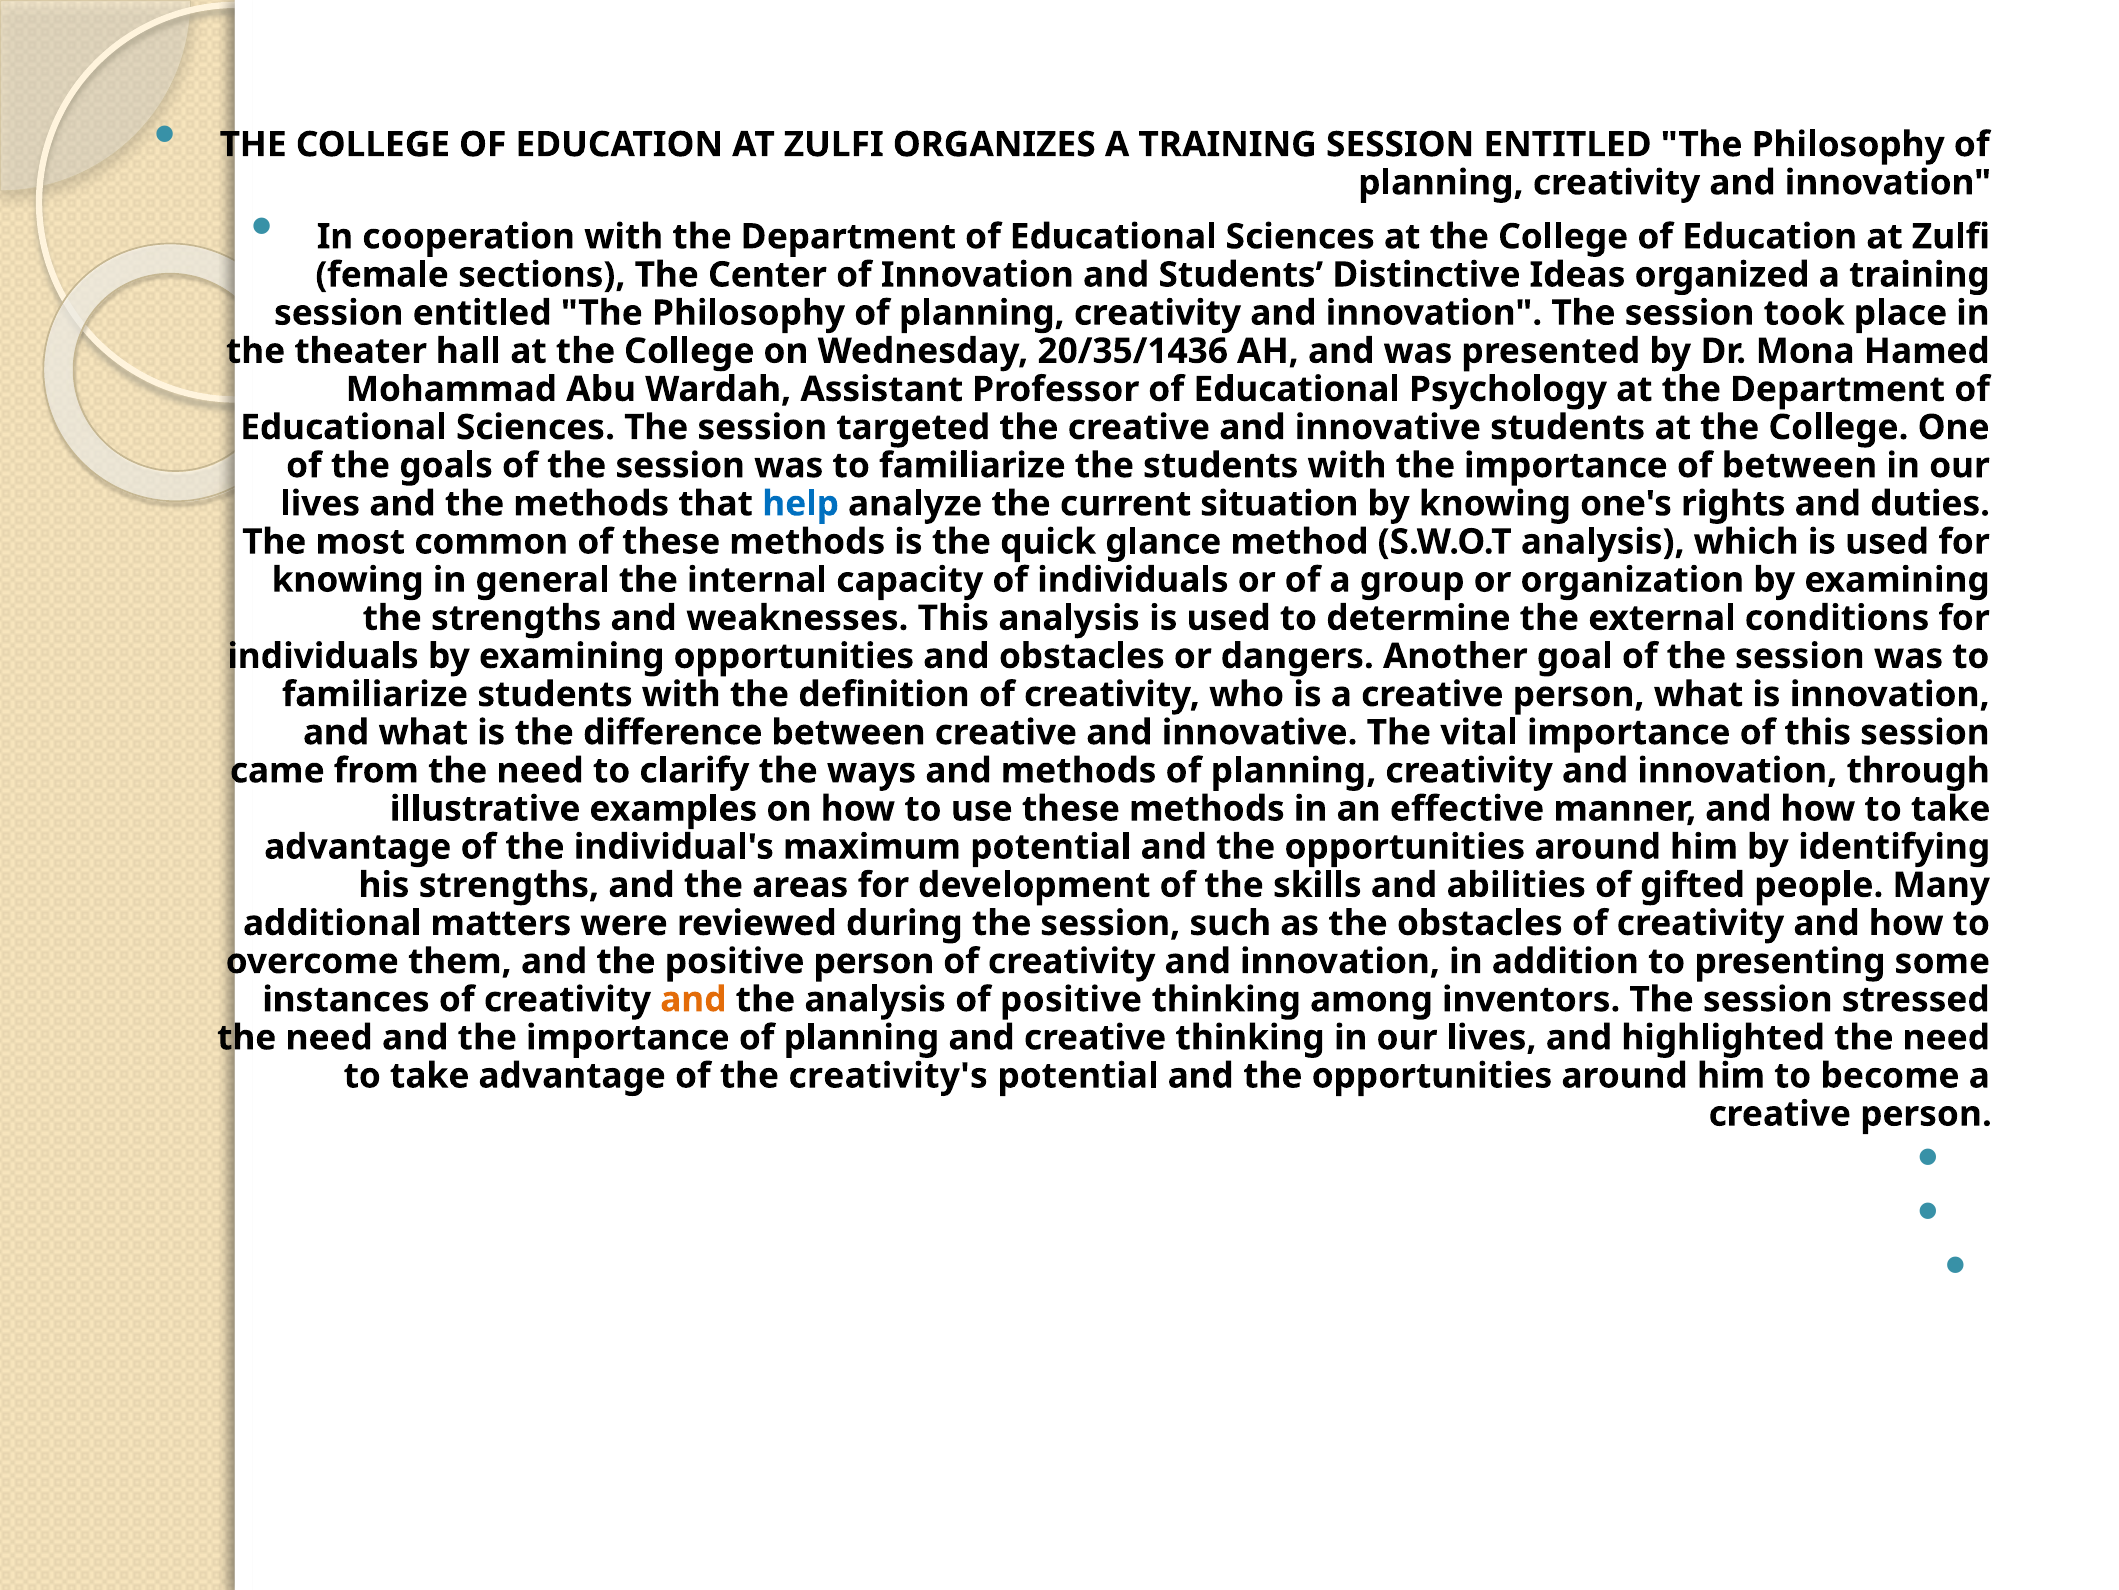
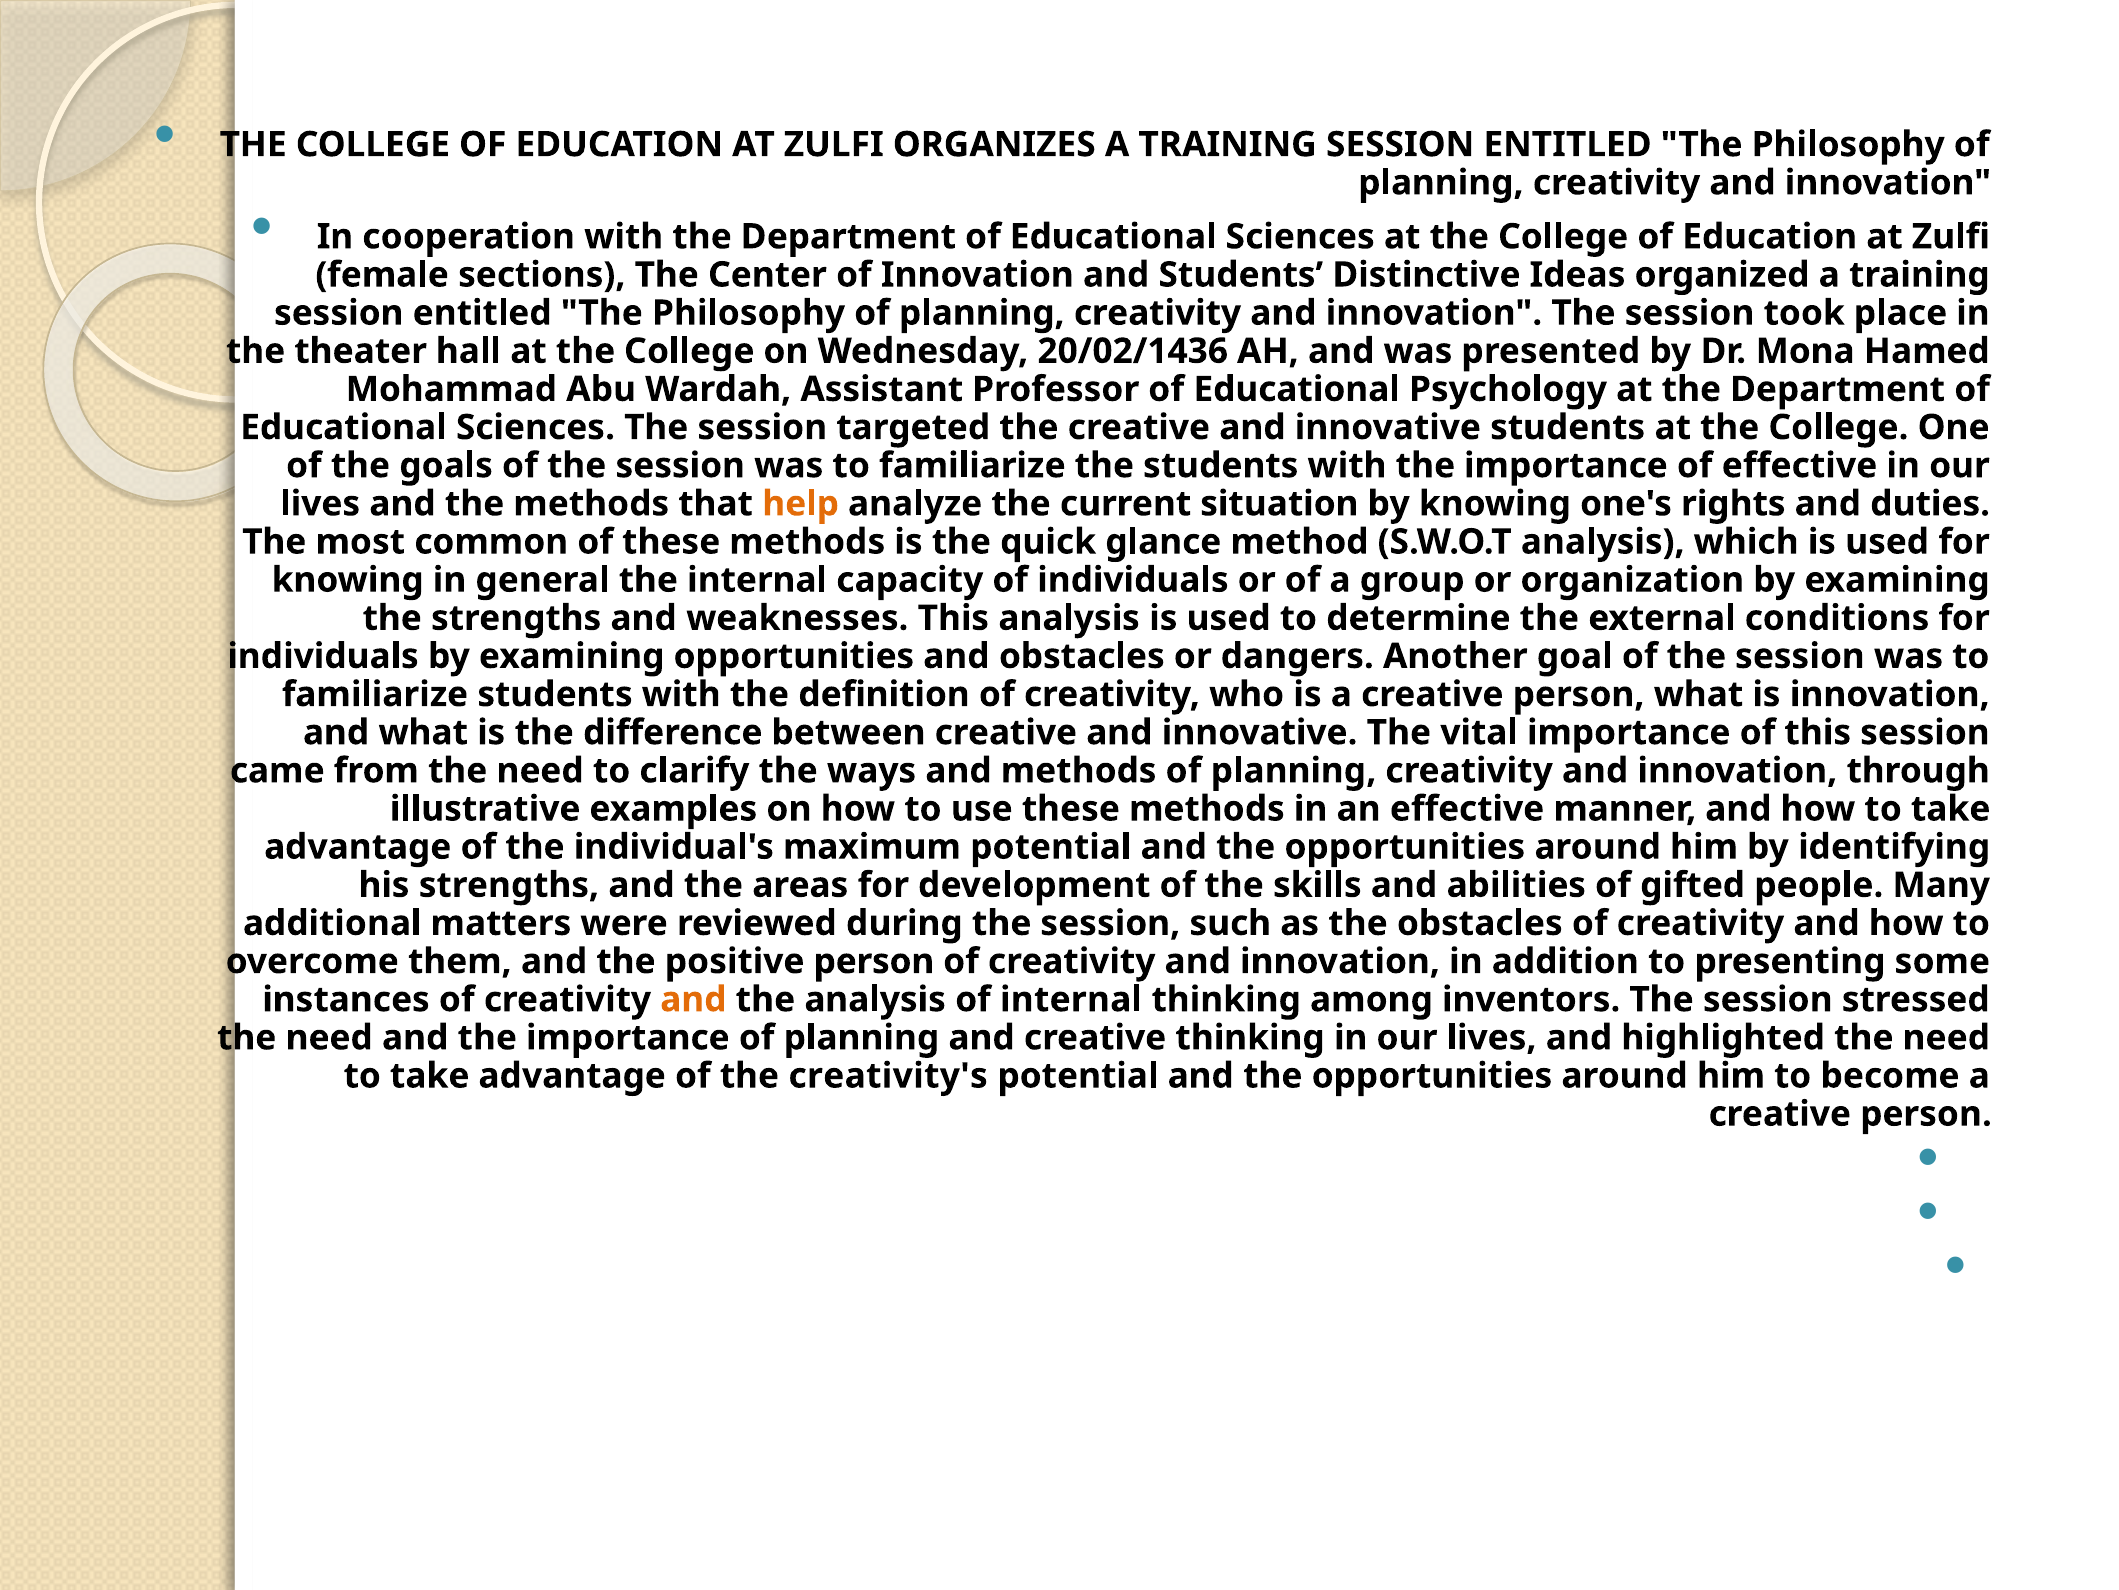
20/35/1436: 20/35/1436 -> 20/02/1436
of between: between -> effective
help colour: blue -> orange
of positive: positive -> internal
